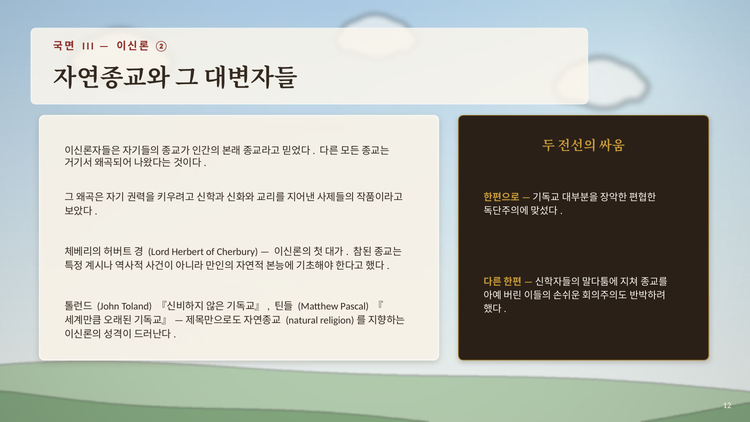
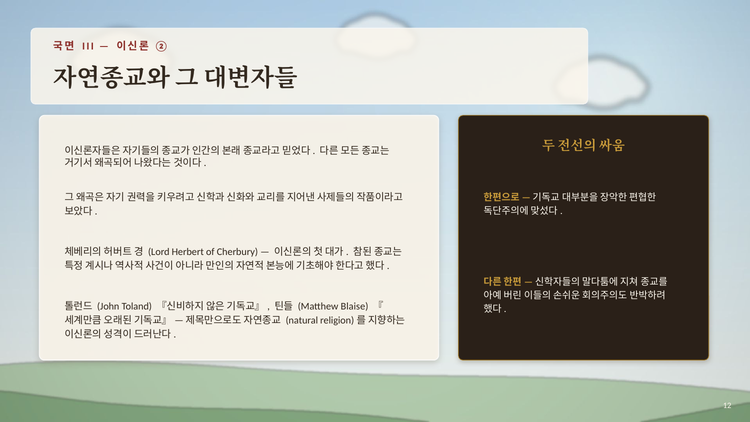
Pascal: Pascal -> Blaise
